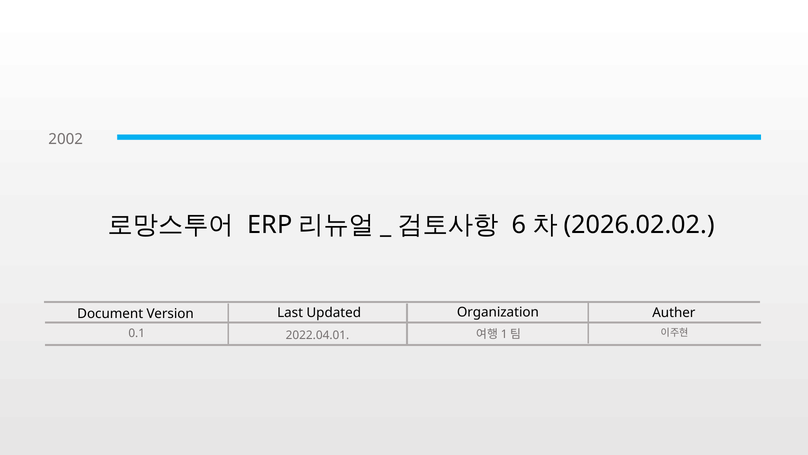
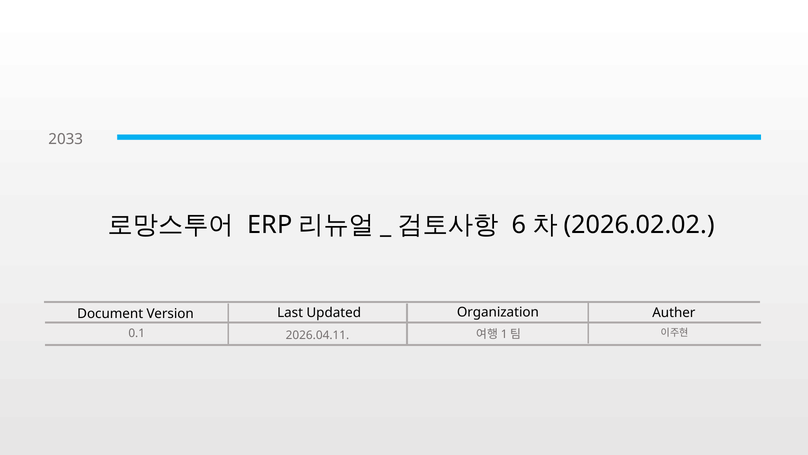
2002: 2002 -> 2033
2022.04.01: 2022.04.01 -> 2026.04.11
